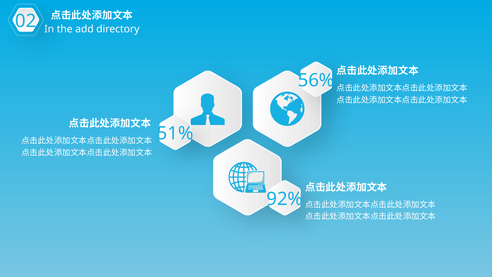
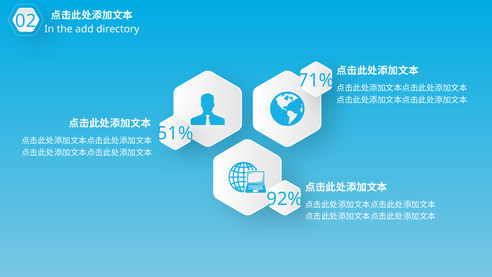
56%: 56% -> 71%
